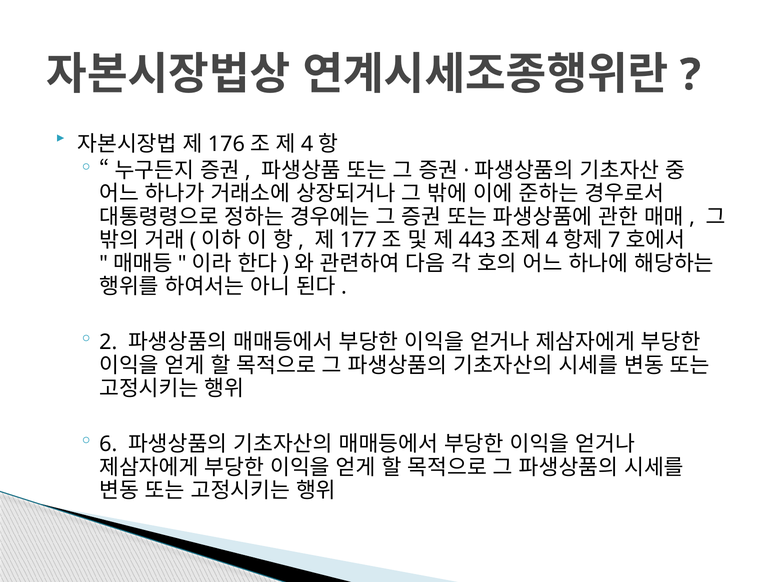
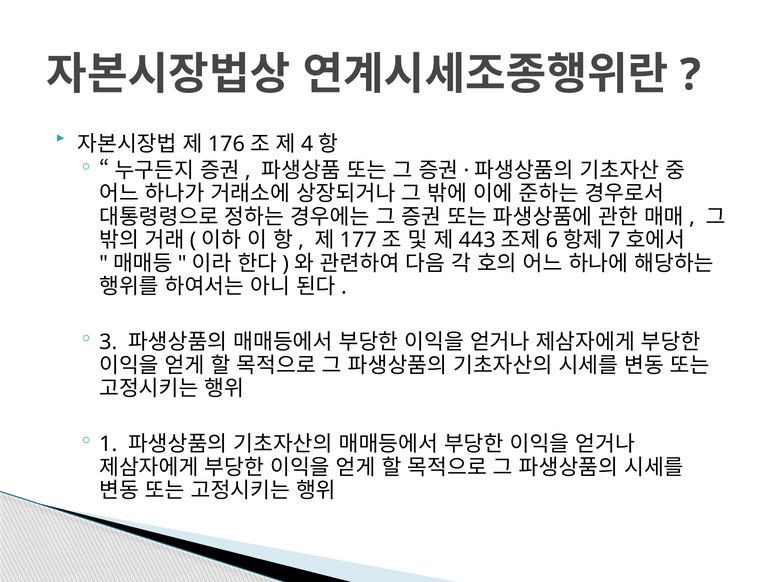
4 at (552, 240): 4 -> 6
2: 2 -> 3
6: 6 -> 1
